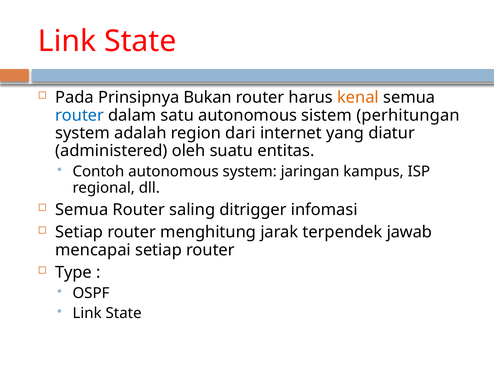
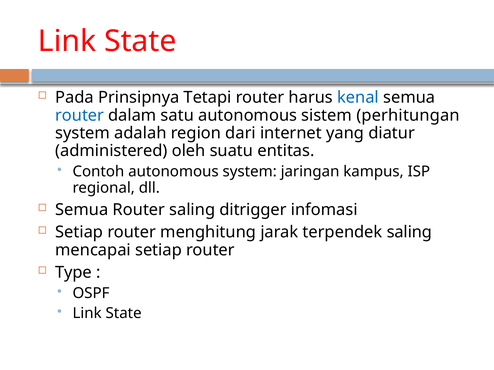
Bukan: Bukan -> Tetapi
kenal colour: orange -> blue
terpendek jawab: jawab -> saling
